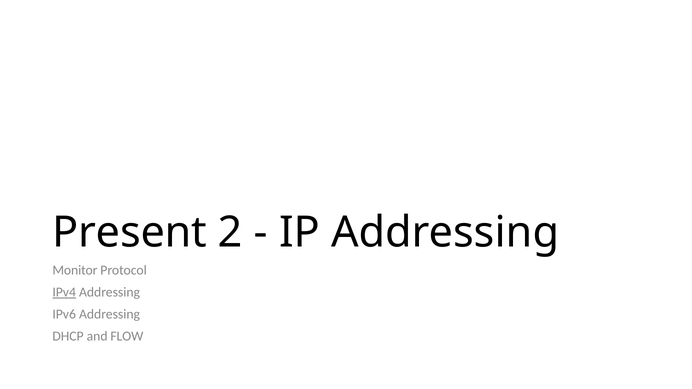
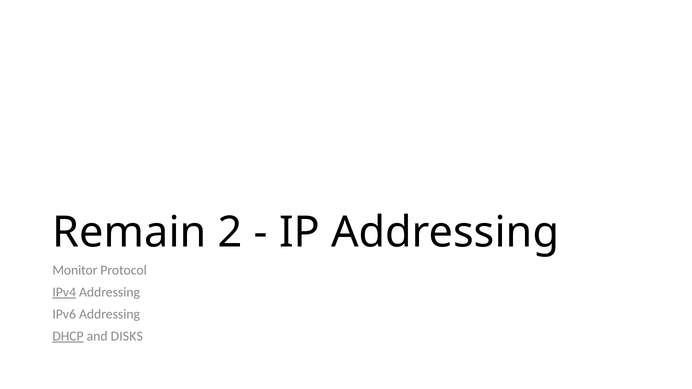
Present: Present -> Remain
DHCP underline: none -> present
FLOW: FLOW -> DISKS
